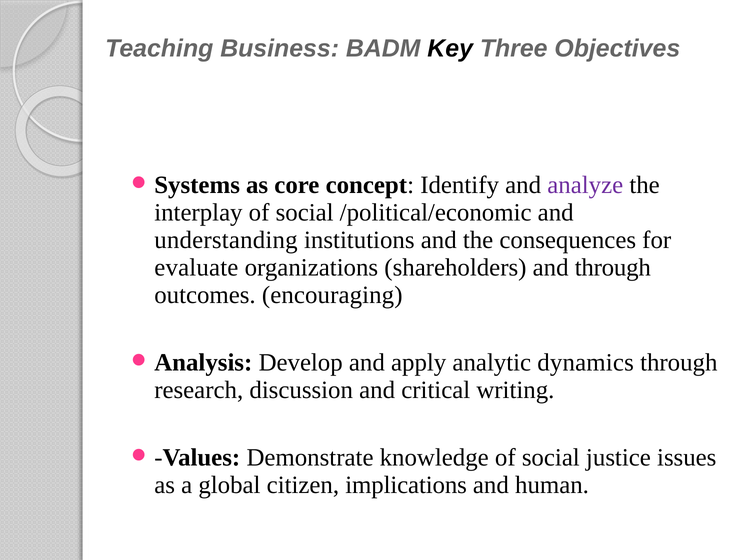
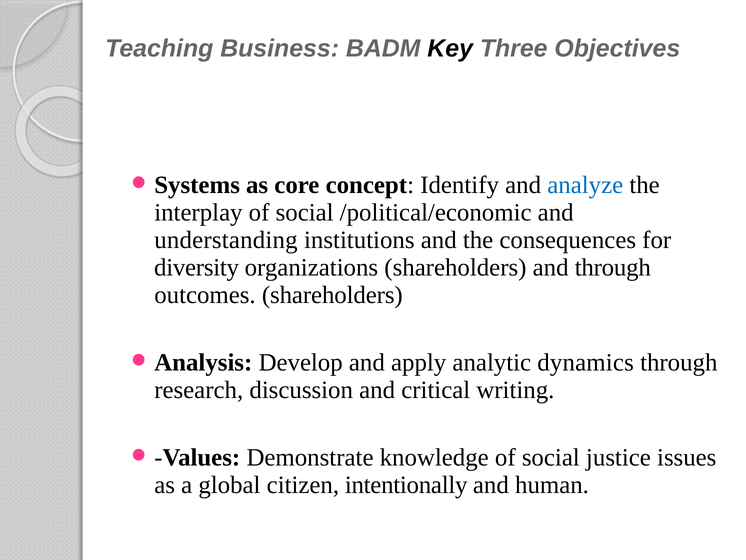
analyze colour: purple -> blue
evaluate: evaluate -> diversity
outcomes encouraging: encouraging -> shareholders
implications: implications -> intentionally
